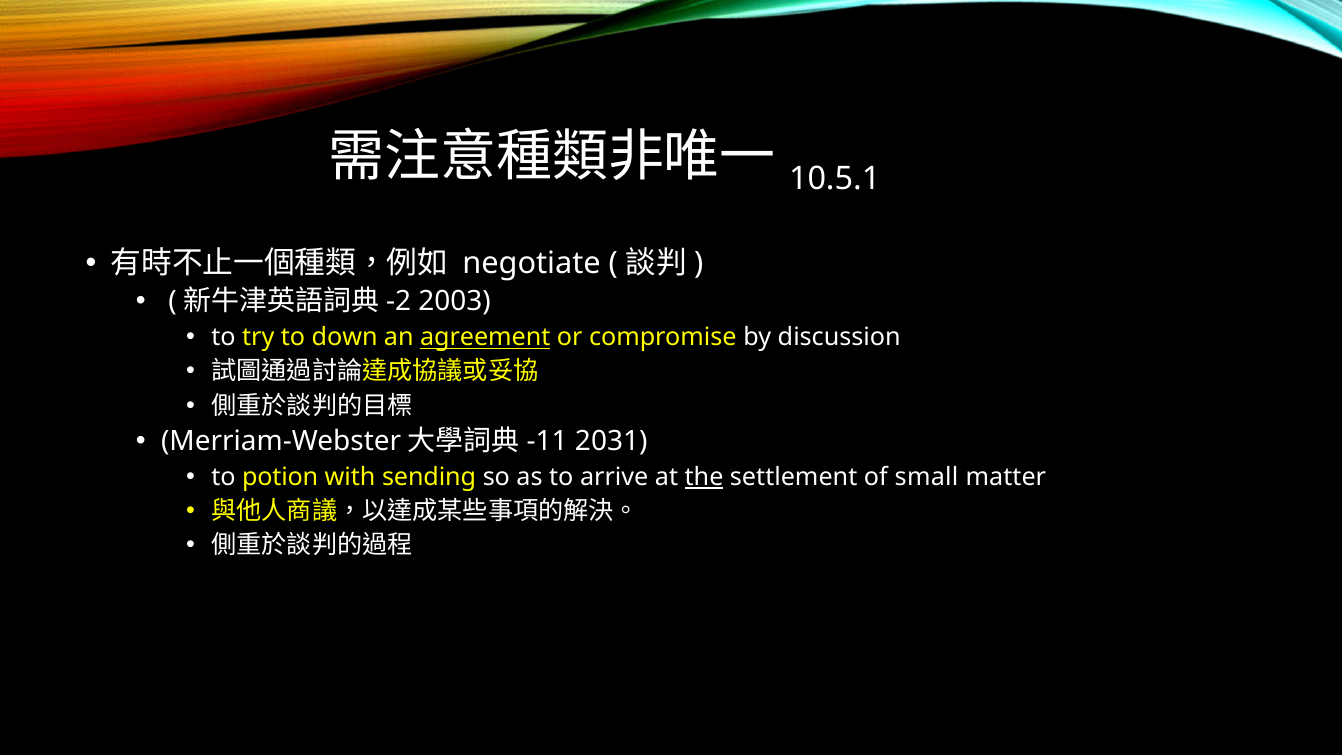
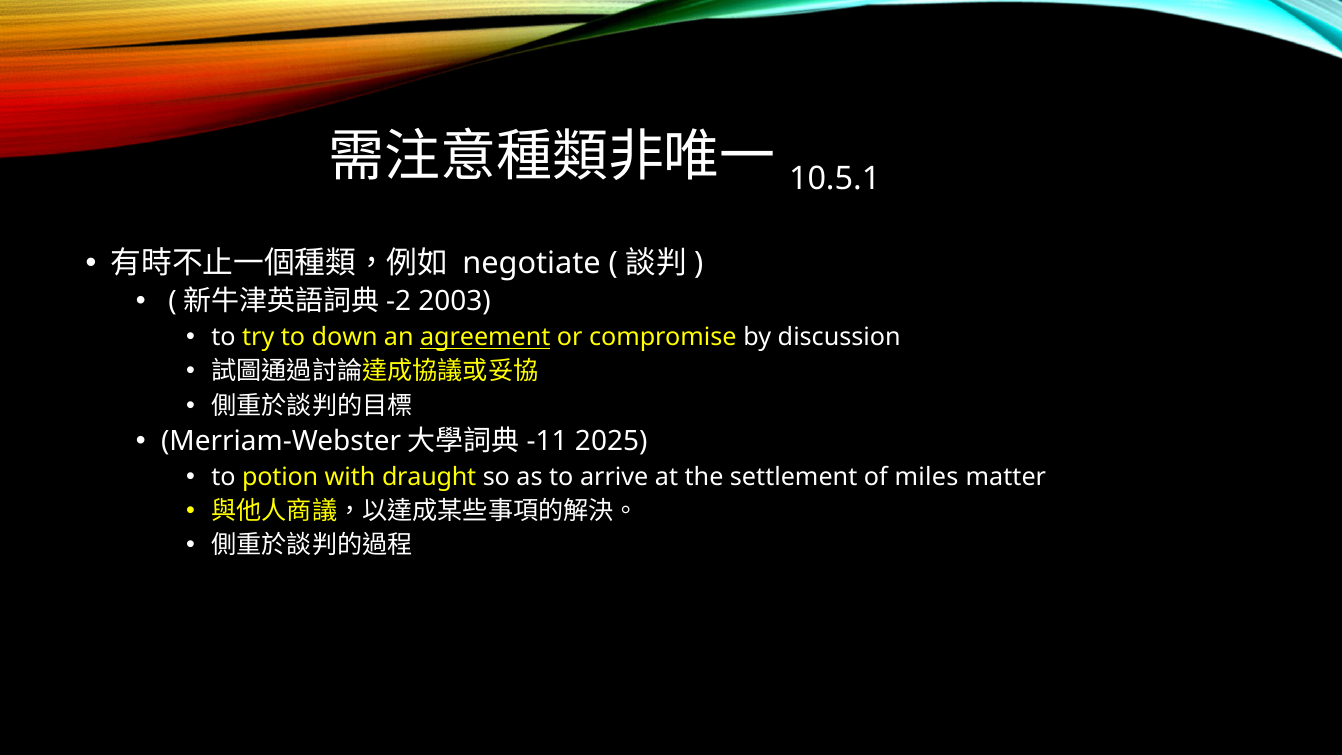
2031: 2031 -> 2025
sending: sending -> draught
the underline: present -> none
small: small -> miles
